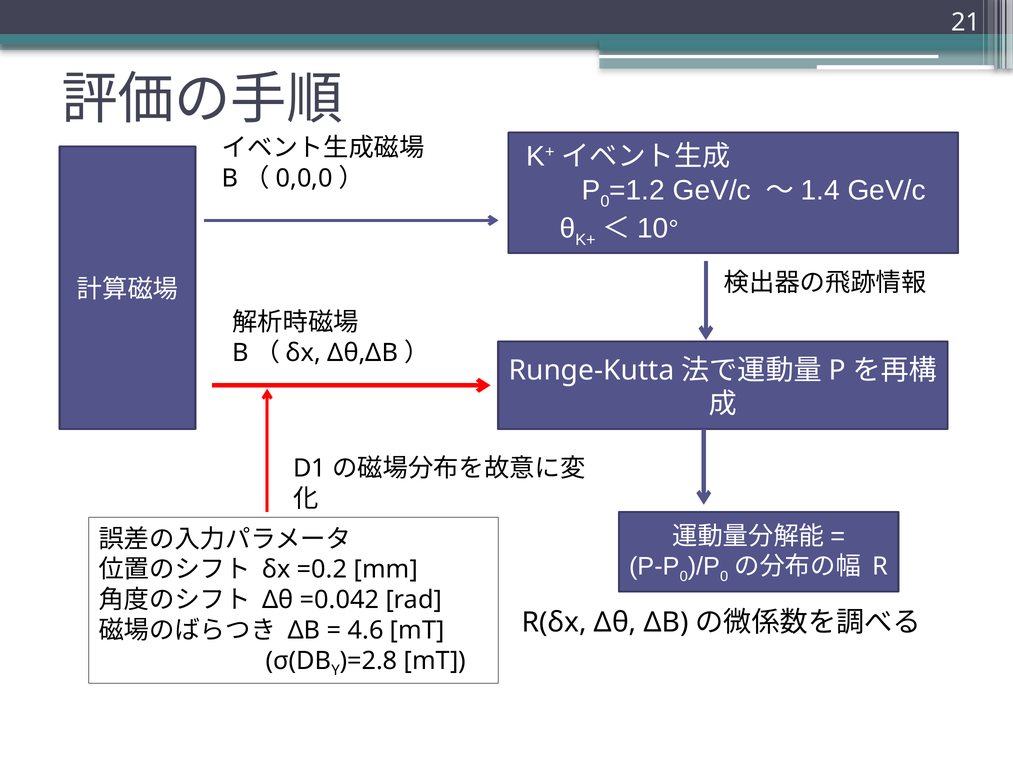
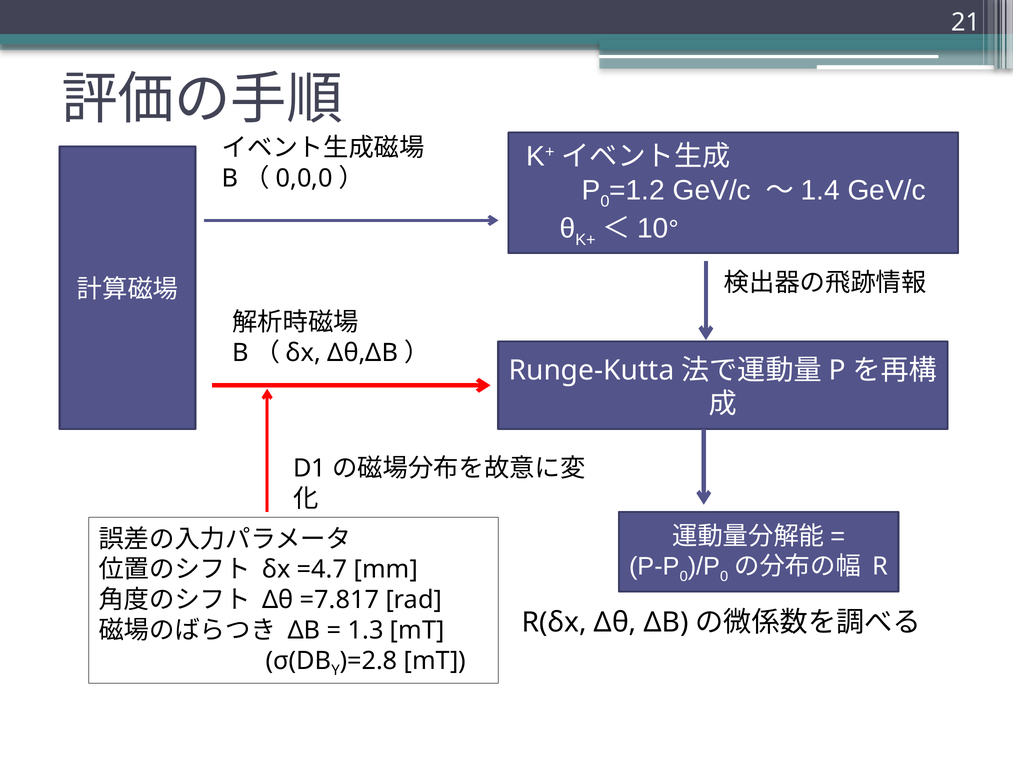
=0.2: =0.2 -> =4.7
=0.042: =0.042 -> =7.817
4.6: 4.6 -> 1.3
